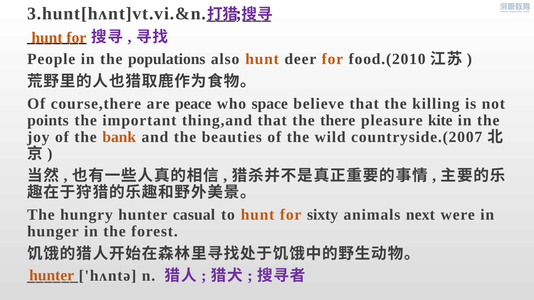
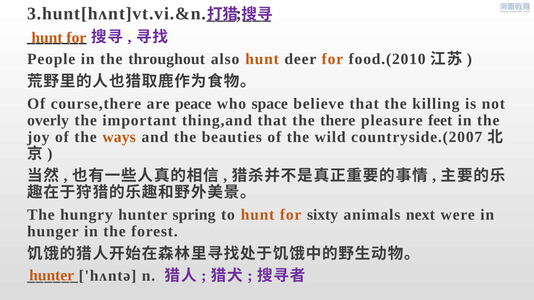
populations: populations -> throughout
points: points -> overly
kite: kite -> feet
bank: bank -> ways
casual: casual -> spring
